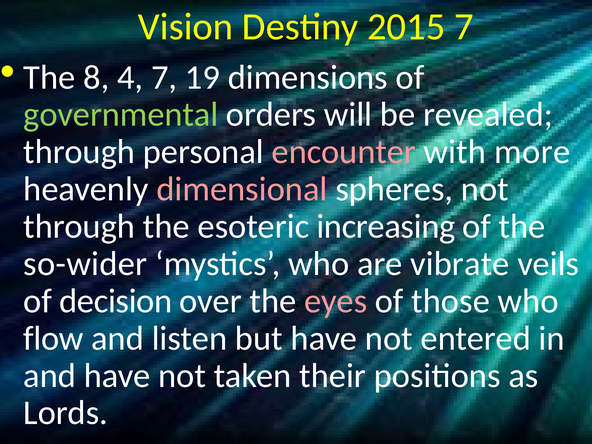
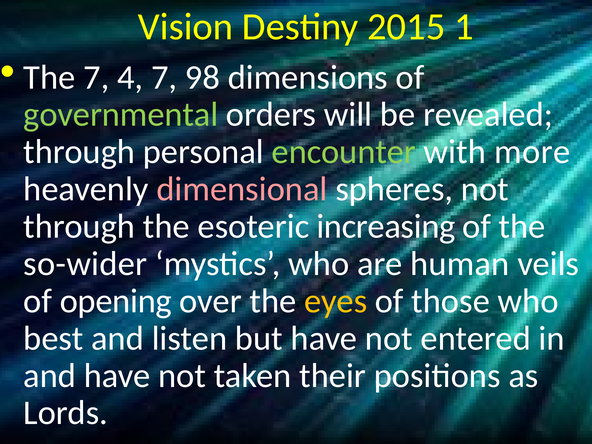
2015 7: 7 -> 1
The 8: 8 -> 7
19: 19 -> 98
encounter colour: pink -> light green
vibrate: vibrate -> human
decision: decision -> opening
eyes colour: pink -> yellow
flow: flow -> best
